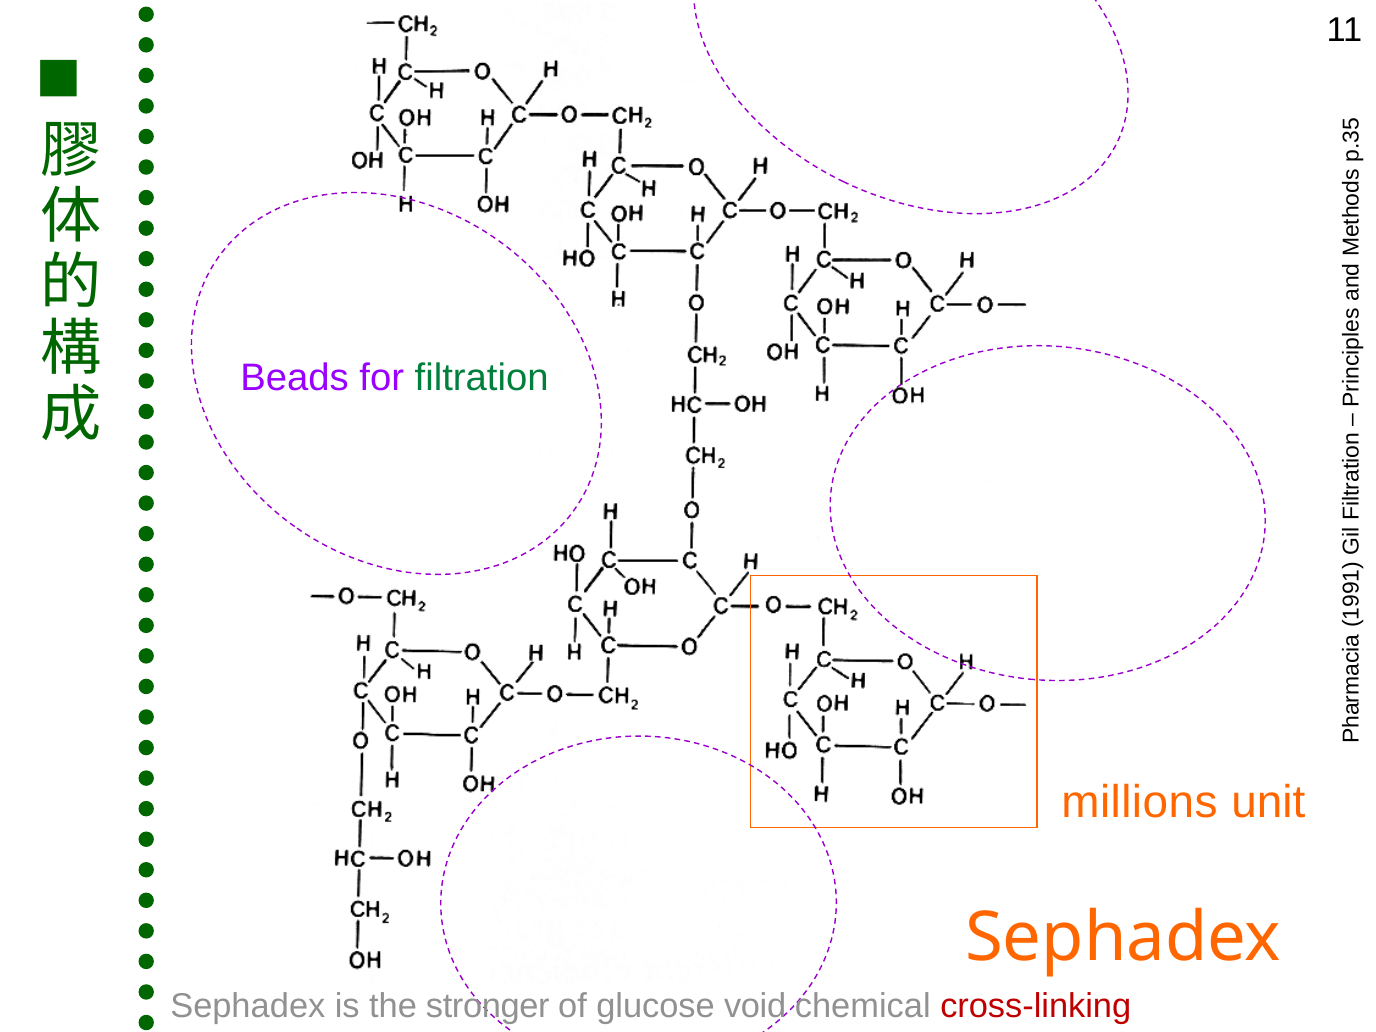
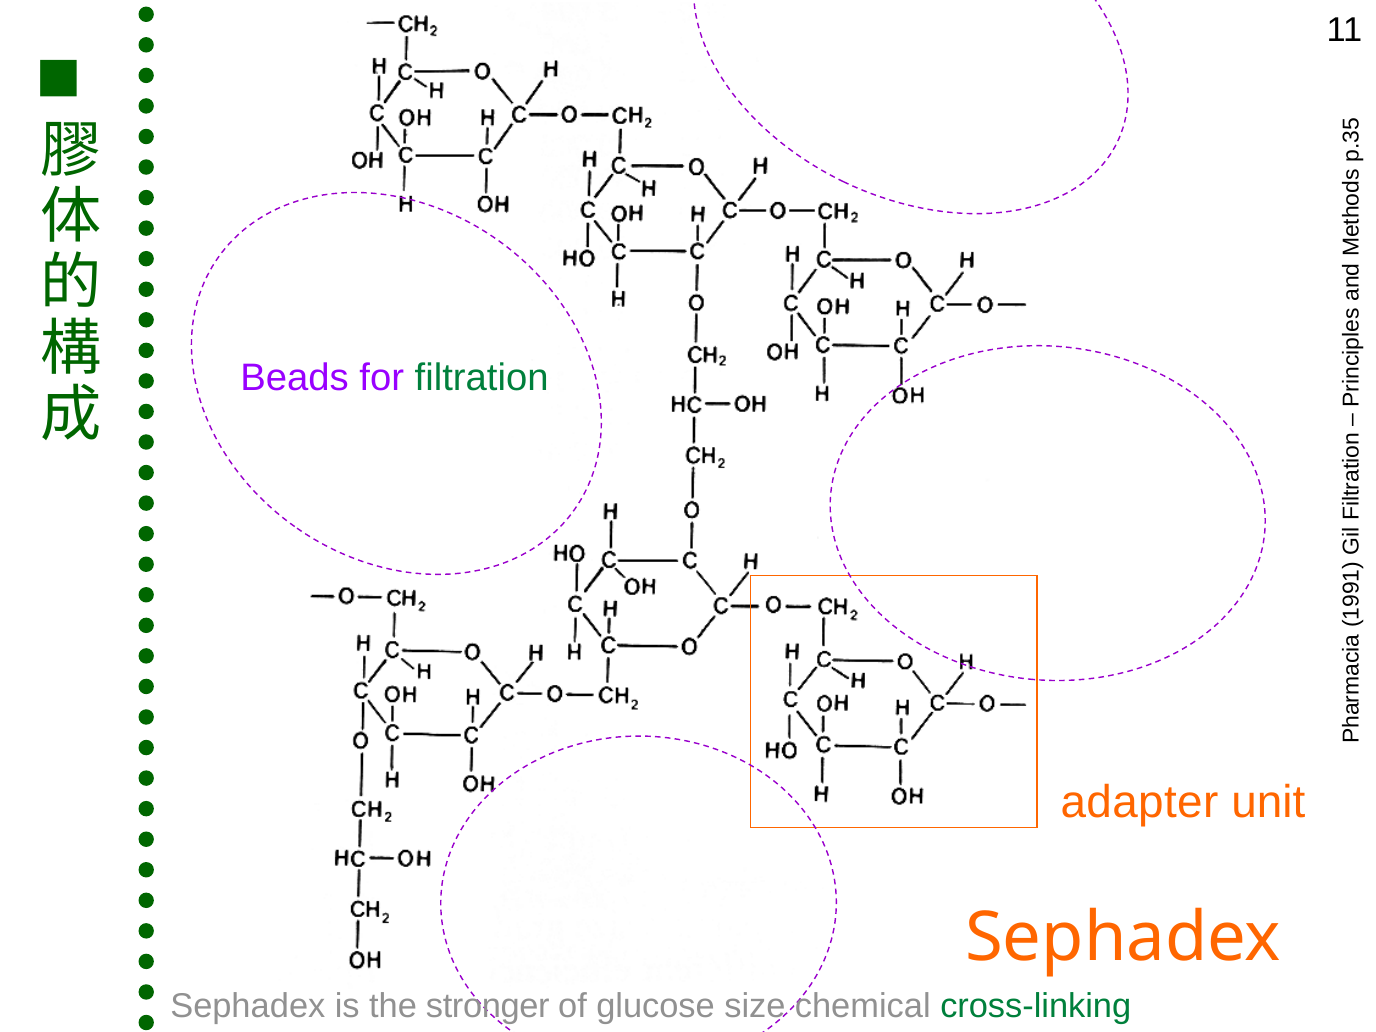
millions: millions -> adapter
void: void -> size
cross-linking colour: red -> green
